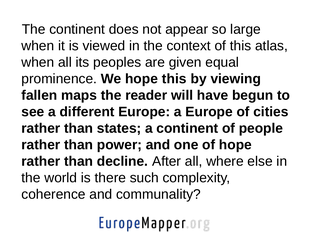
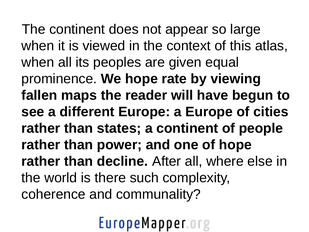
hope this: this -> rate
